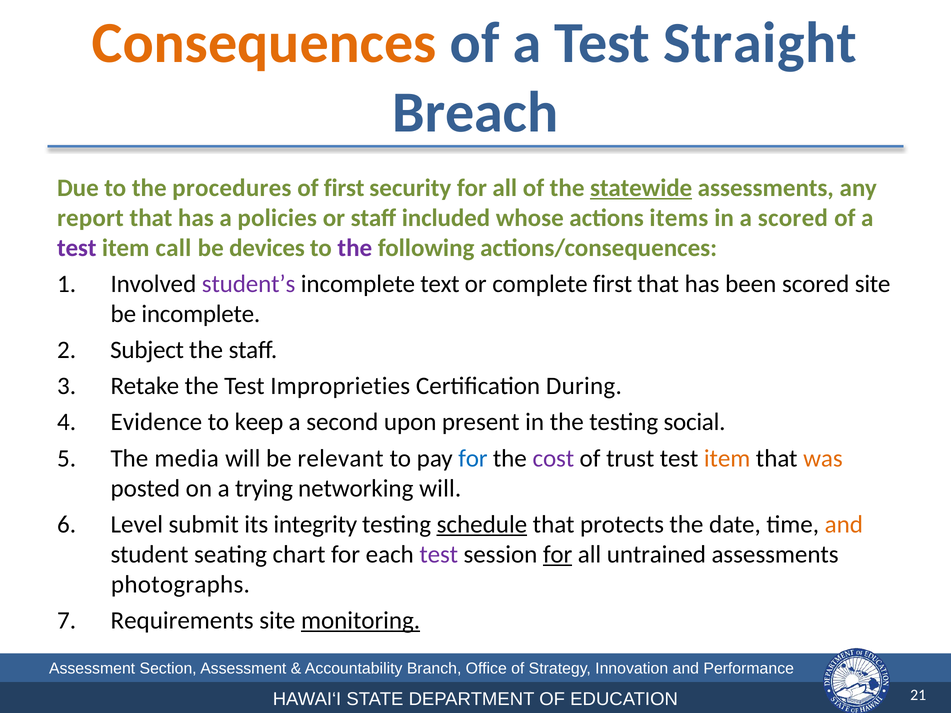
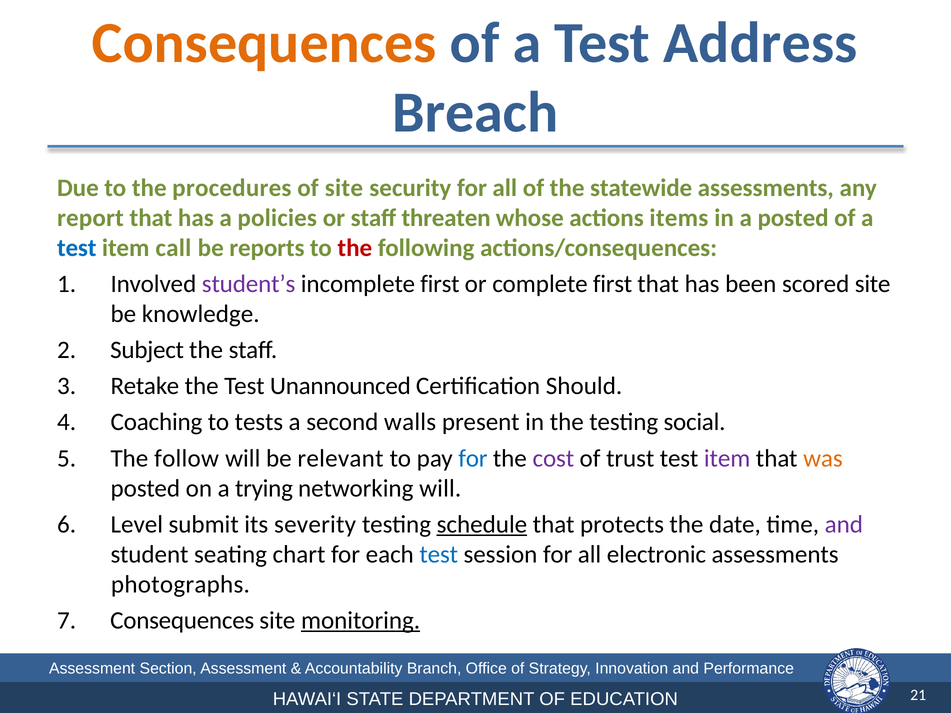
Straight: Straight -> Address
of first: first -> site
statewide underline: present -> none
included: included -> threaten
a scored: scored -> posted
test at (77, 248) colour: purple -> blue
devices: devices -> reports
the at (355, 248) colour: purple -> red
incomplete text: text -> first
be incomplete: incomplete -> knowledge
Improprieties: Improprieties -> Unannounced
During: During -> Should
Evidence: Evidence -> Coaching
keep: keep -> tests
upon: upon -> walls
media: media -> follow
item at (727, 458) colour: orange -> purple
integrity: integrity -> severity
and at (844, 525) colour: orange -> purple
test at (439, 555) colour: purple -> blue
for at (558, 555) underline: present -> none
untrained: untrained -> electronic
Requirements at (182, 621): Requirements -> Consequences
